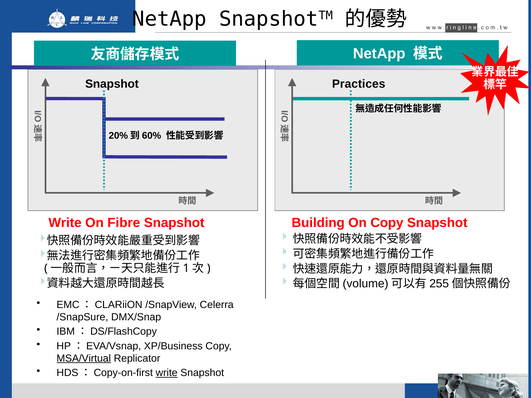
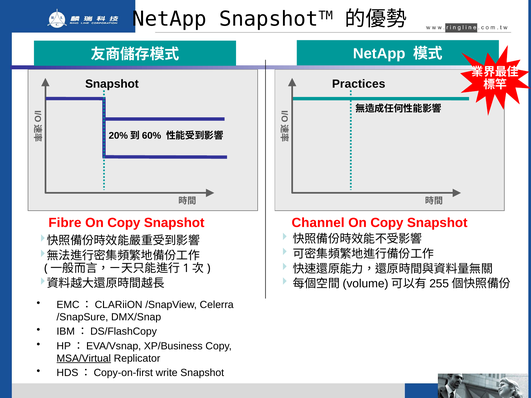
Write at (65, 223): Write -> Fibre
Fibre at (124, 223): Fibre -> Copy
Building: Building -> Channel
write at (167, 373) underline: present -> none
